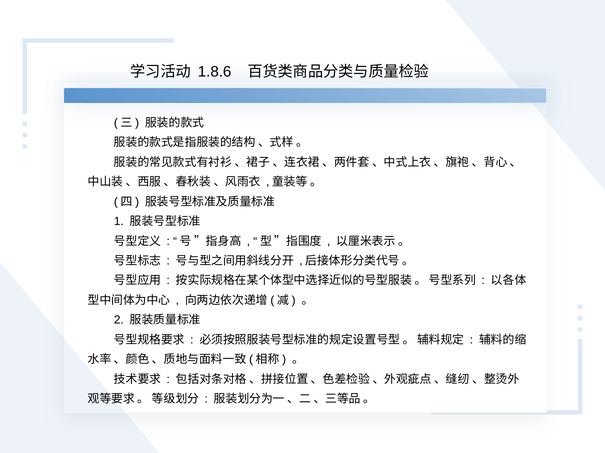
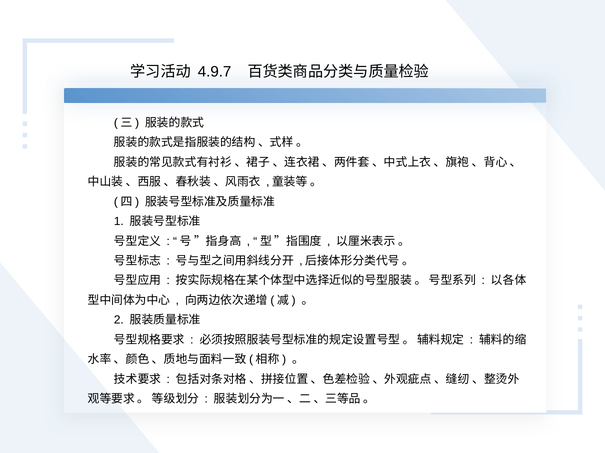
1.8.6: 1.8.6 -> 4.9.7
